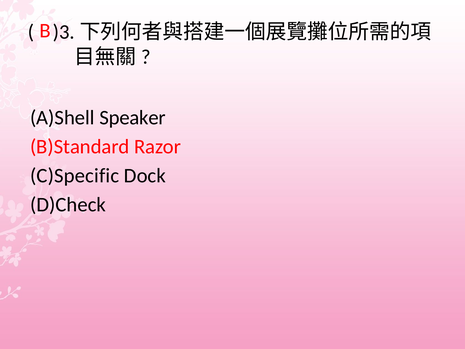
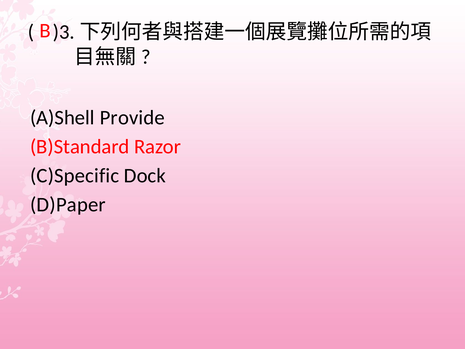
Speaker: Speaker -> Provide
D)Check: D)Check -> D)Paper
